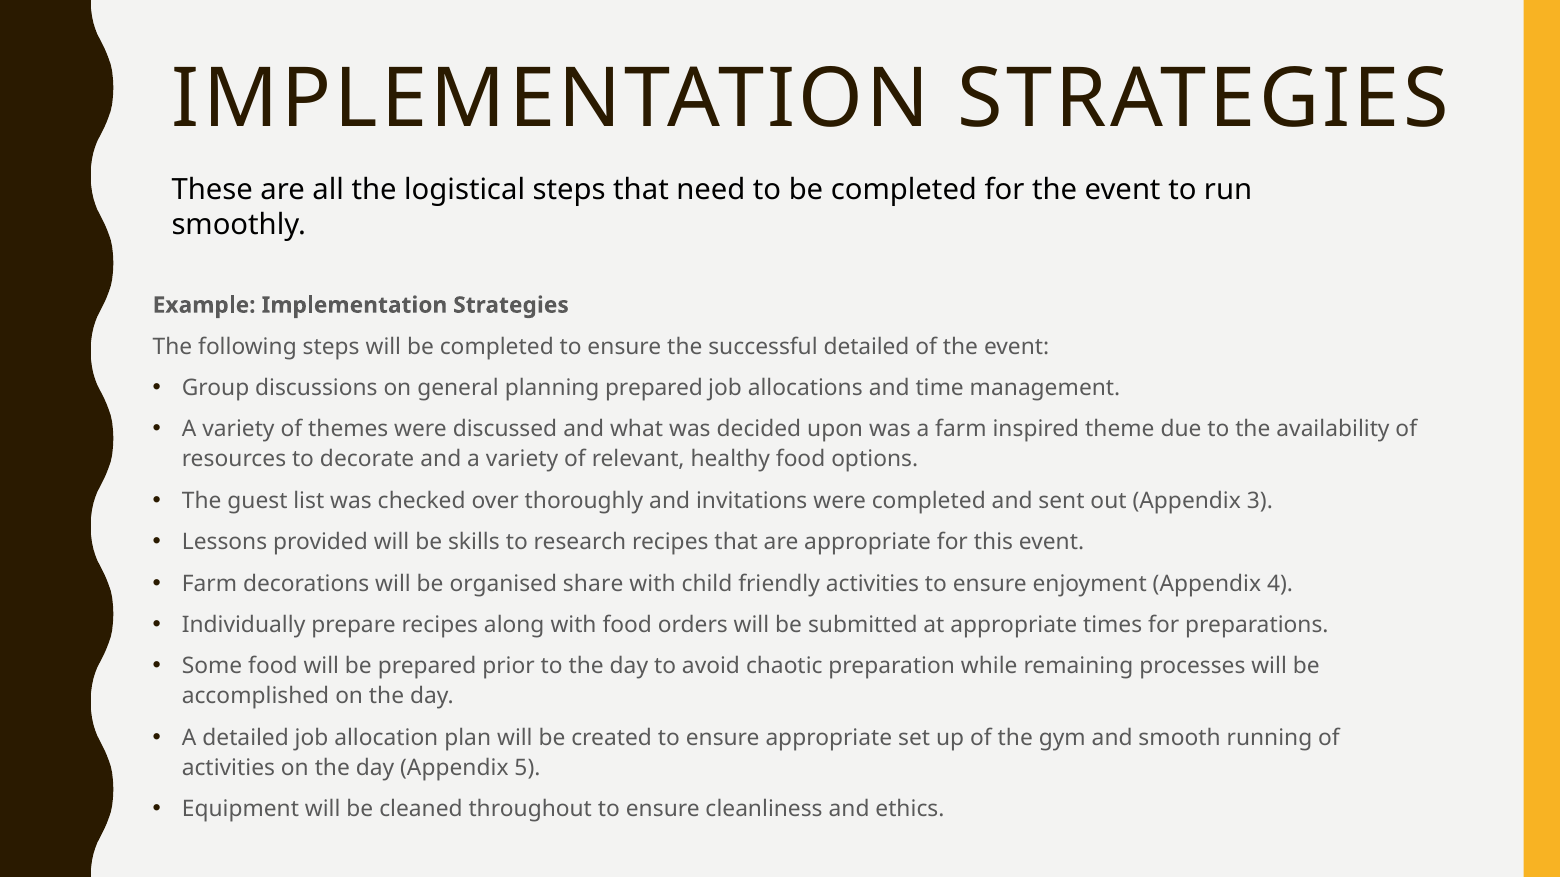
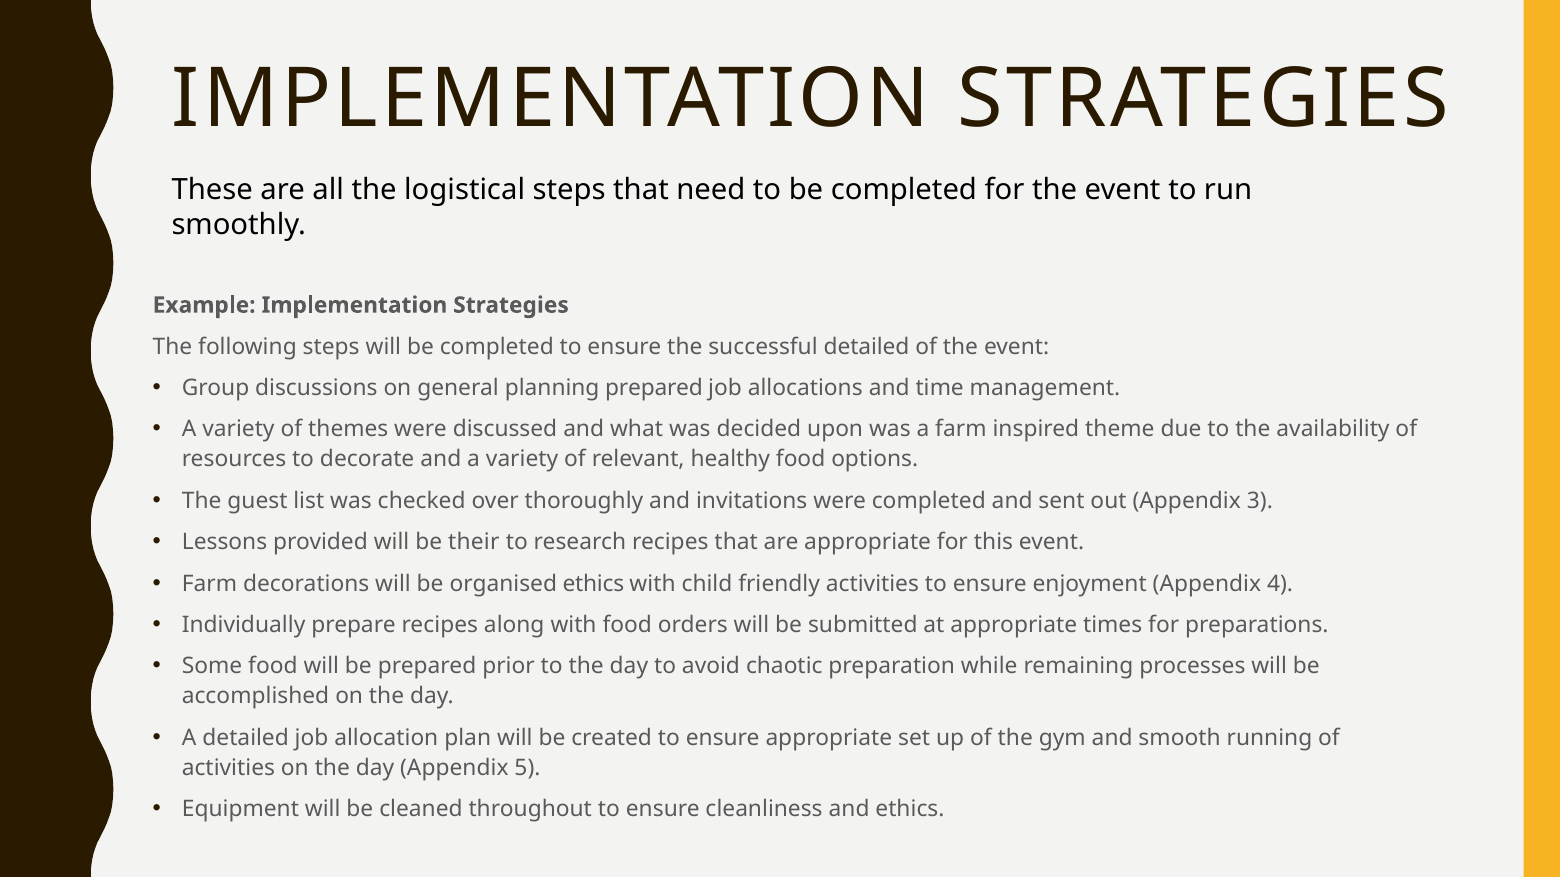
skills: skills -> their
organised share: share -> ethics
